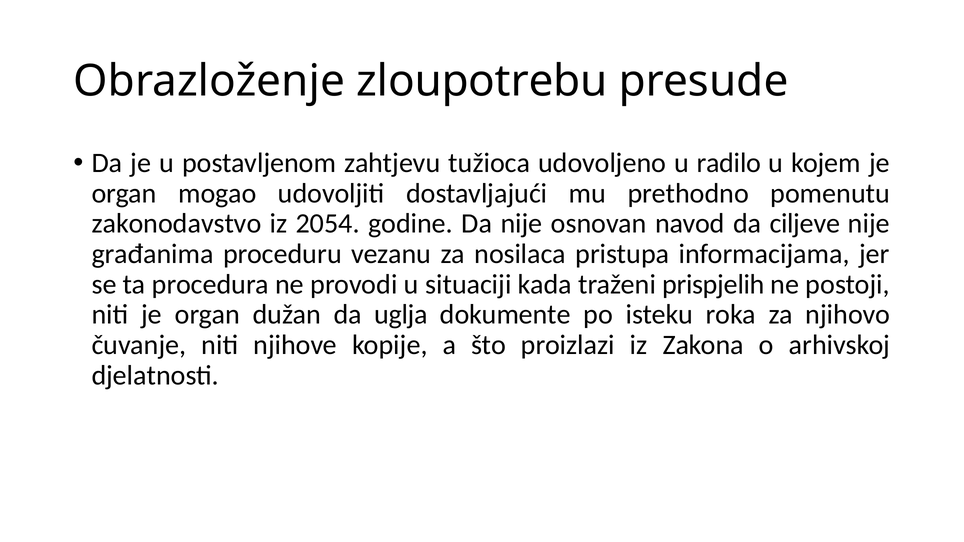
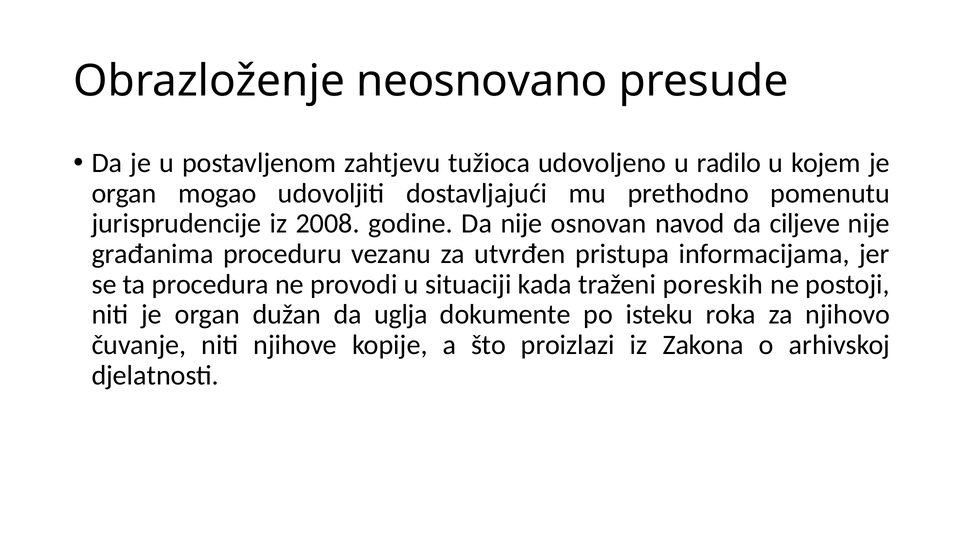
zloupotrebu: zloupotrebu -> neosnovano
zakonodavstvo: zakonodavstvo -> jurisprudencije
2054: 2054 -> 2008
nosilaca: nosilaca -> utvrđen
prispjelih: prispjelih -> poreskih
